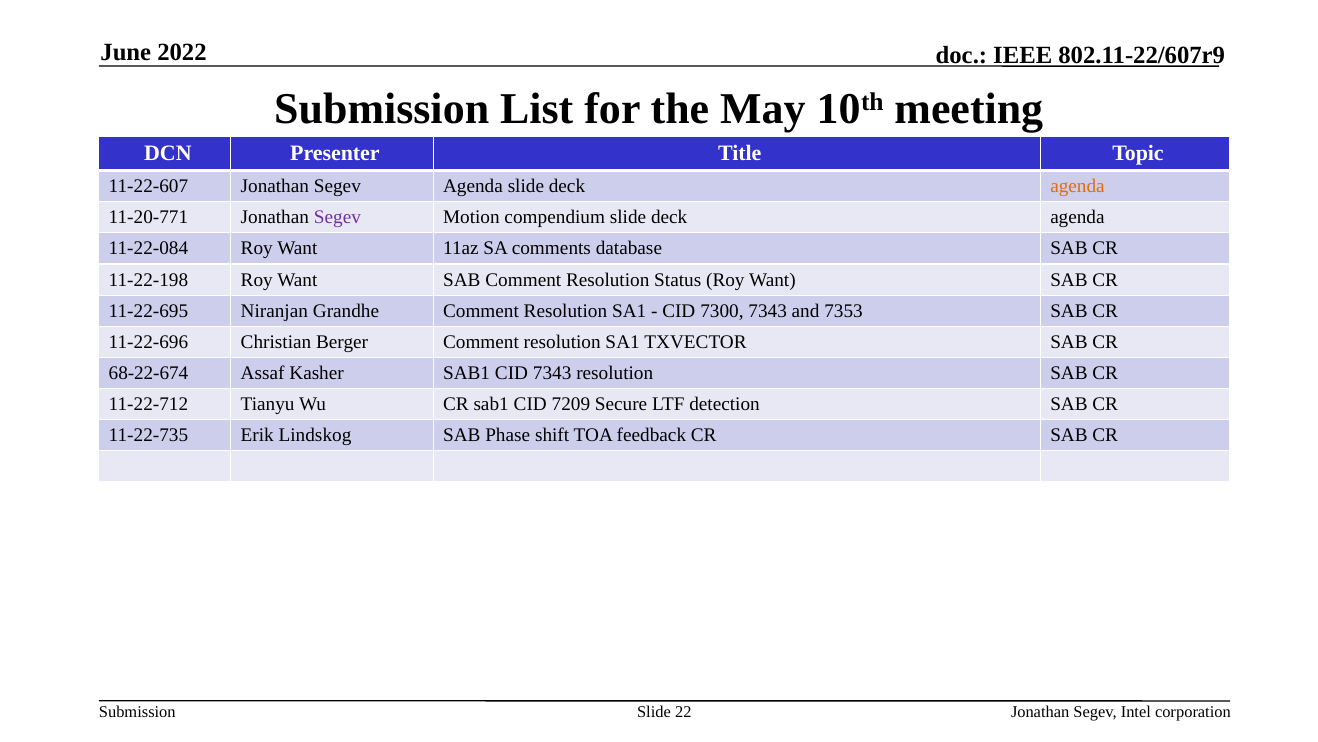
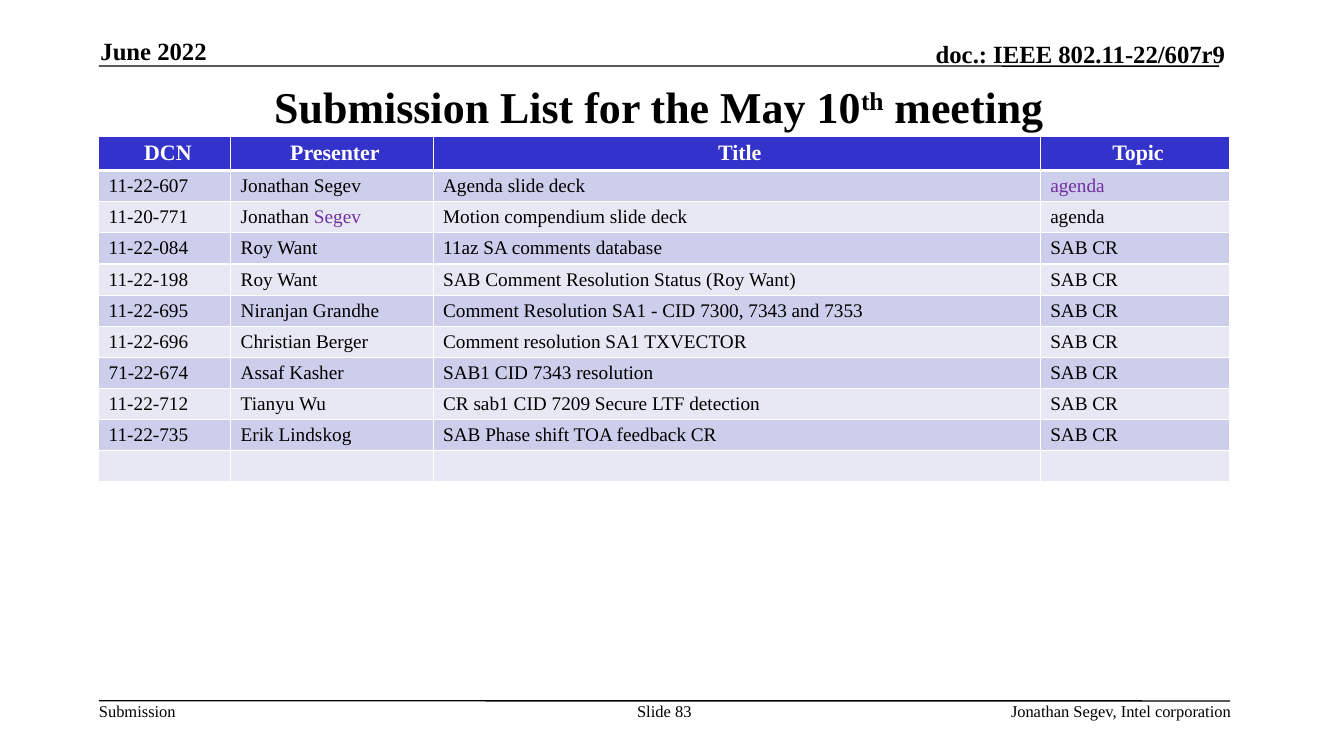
agenda at (1077, 186) colour: orange -> purple
68-22-674: 68-22-674 -> 71-22-674
22: 22 -> 83
